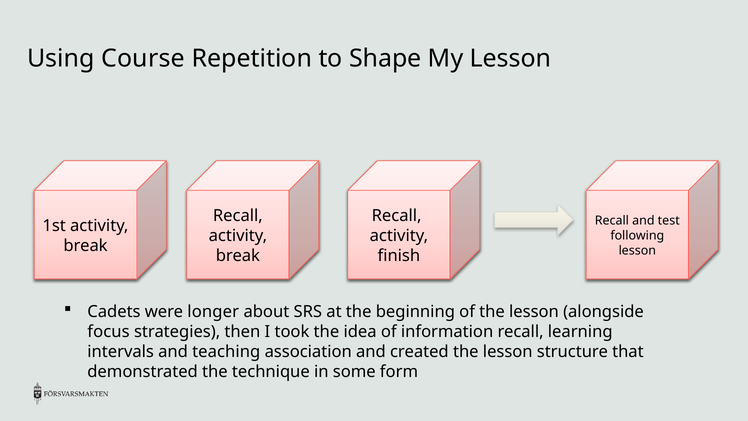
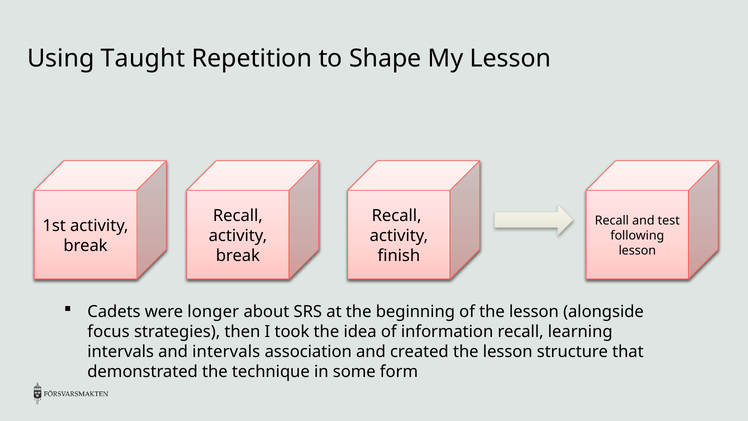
Course: Course -> Taught
and teaching: teaching -> intervals
